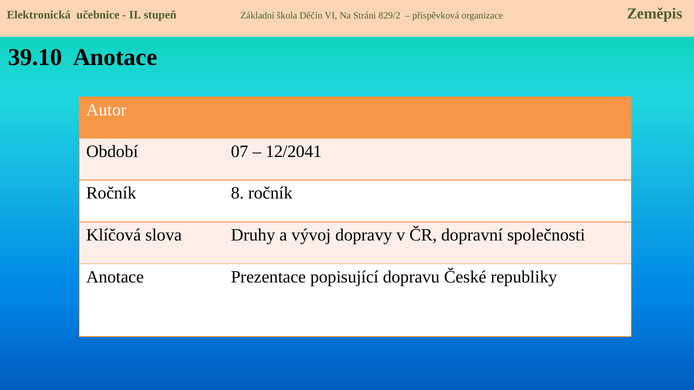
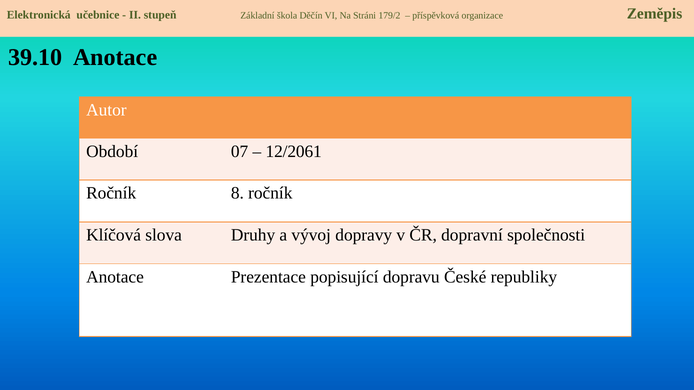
829/2: 829/2 -> 179/2
12/2041: 12/2041 -> 12/2061
